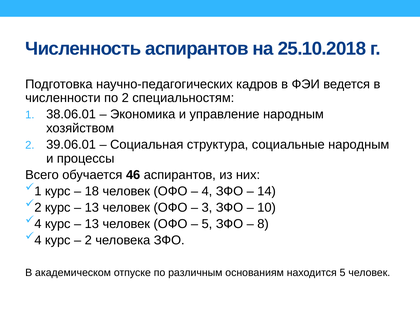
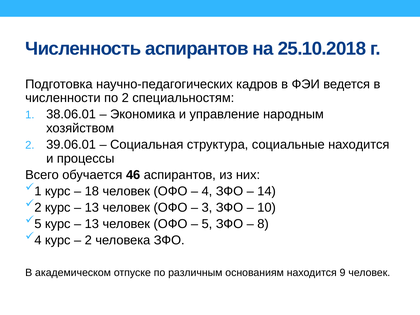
социальные народным: народным -> находится
4 at (38, 224): 4 -> 5
находится 5: 5 -> 9
